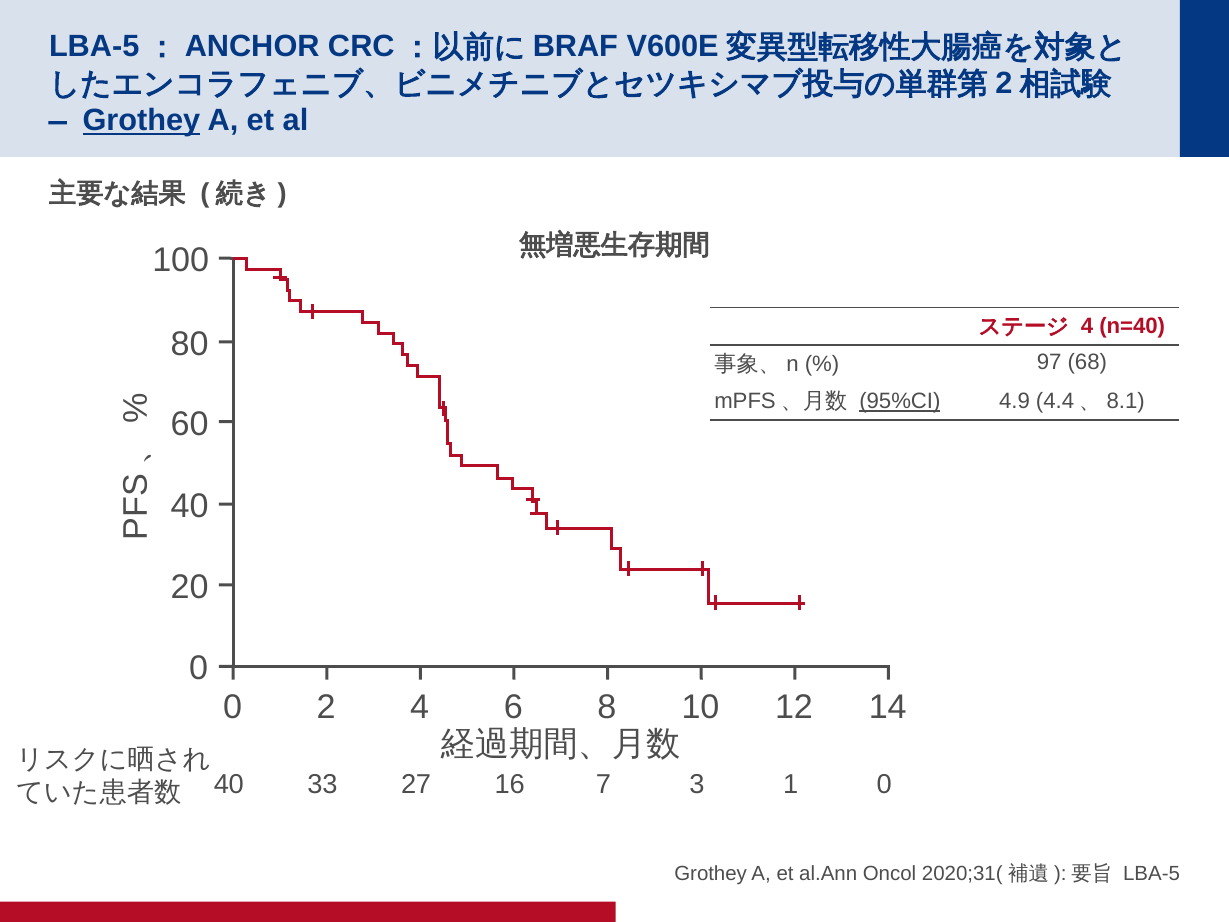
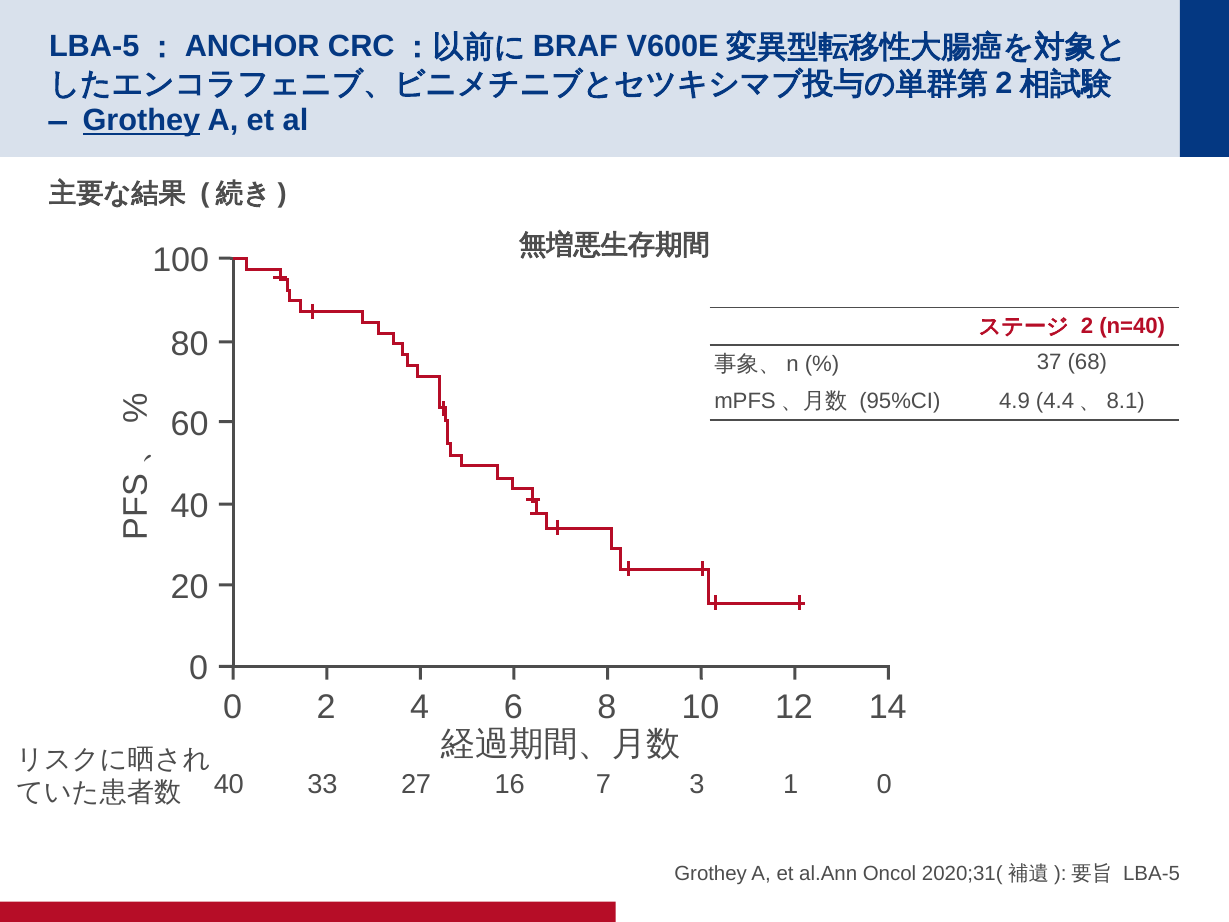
4 at (1087, 326): 4 -> 2
97: 97 -> 37
95%CI underline: present -> none
